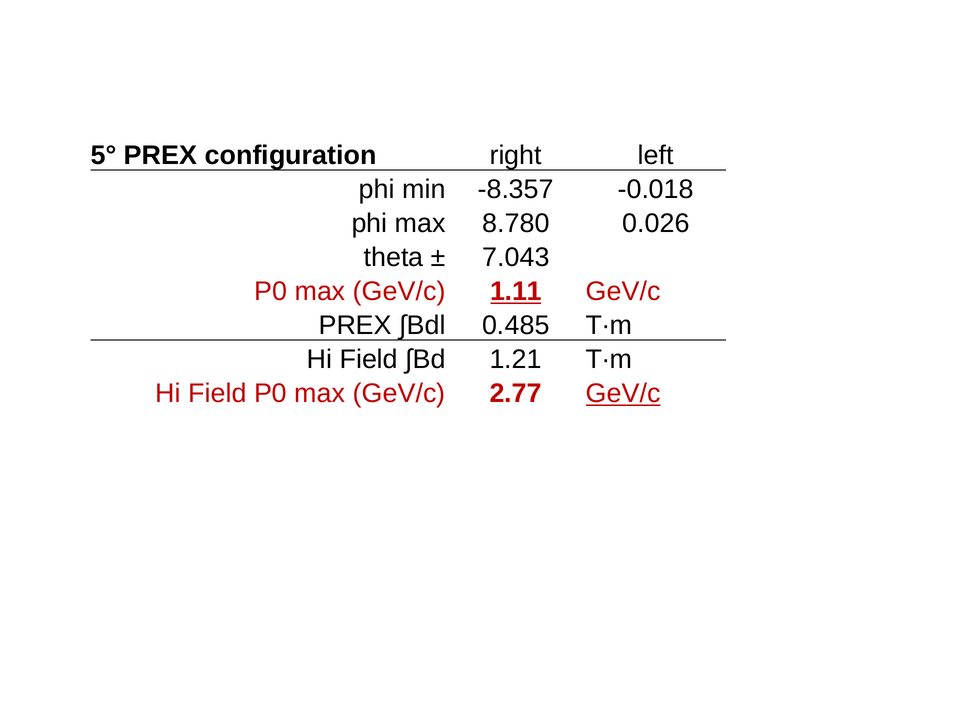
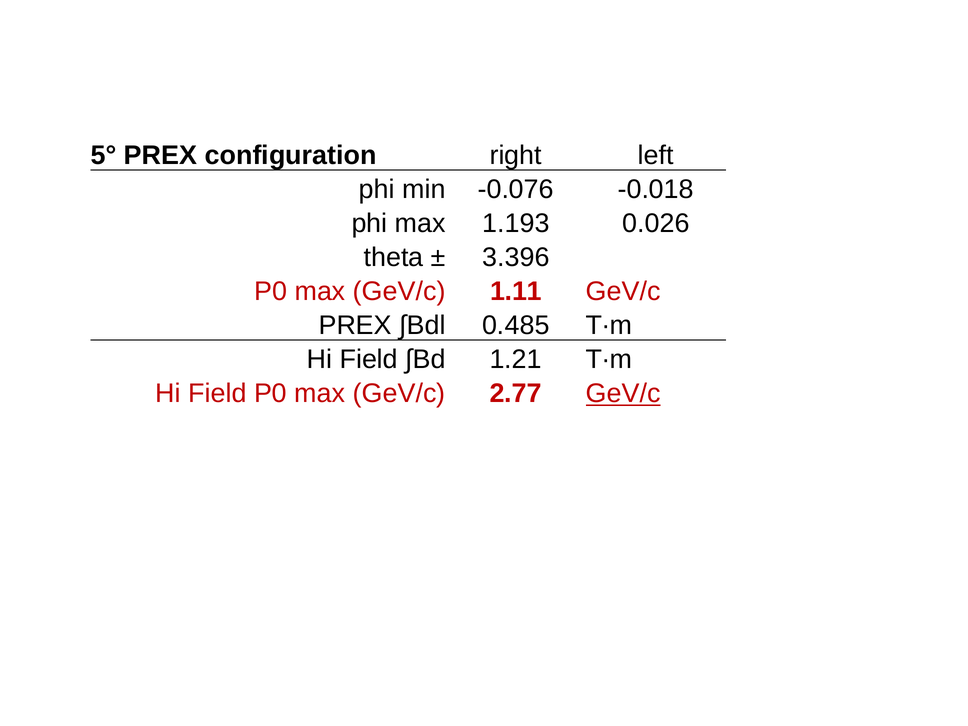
-8.357: -8.357 -> -0.076
8.780: 8.780 -> 1.193
7.043: 7.043 -> 3.396
1.11 underline: present -> none
